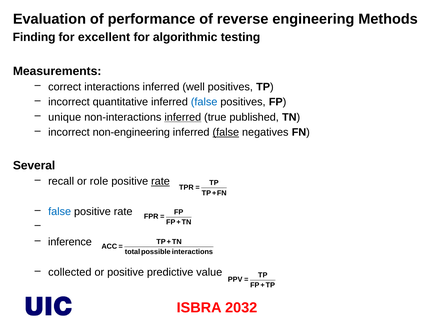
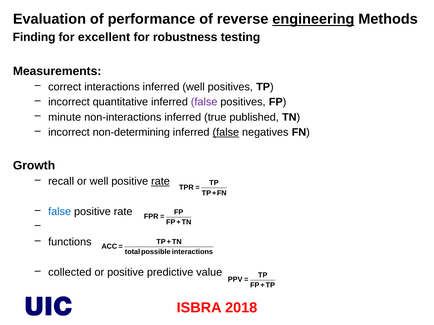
engineering underline: none -> present
algorithmic: algorithmic -> robustness
false at (204, 102) colour: blue -> purple
unique: unique -> minute
inferred at (183, 117) underline: present -> none
non-engineering: non-engineering -> non-determining
Several: Several -> Growth
or role: role -> well
inference: inference -> functions
2032: 2032 -> 2018
